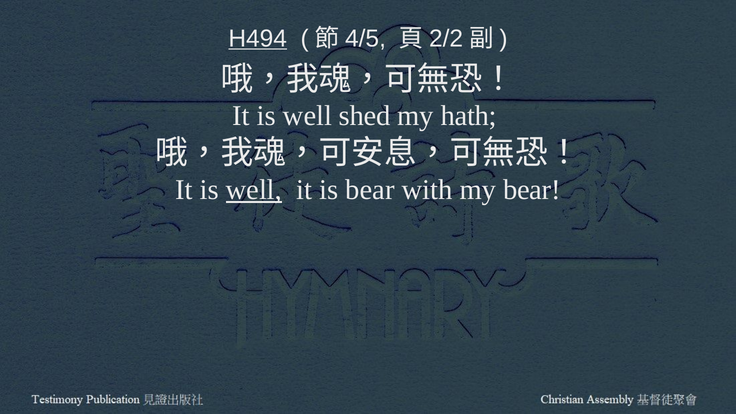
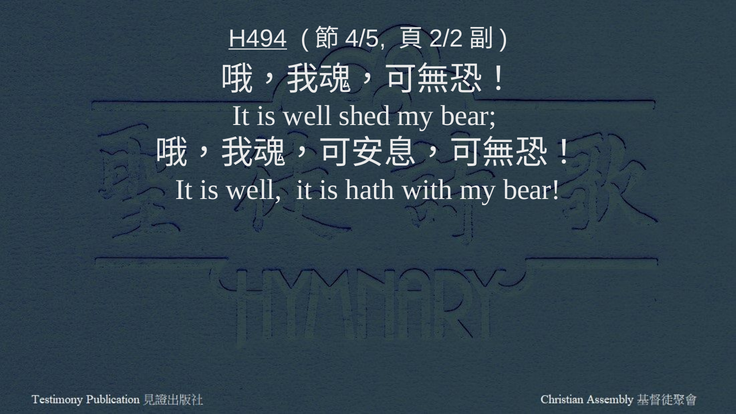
hath at (469, 116): hath -> bear
well at (254, 190) underline: present -> none
is bear: bear -> hath
